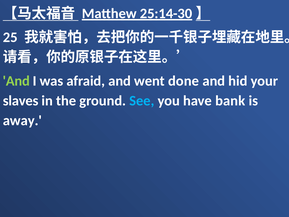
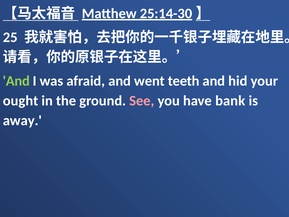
done: done -> teeth
slaves: slaves -> ought
See colour: light blue -> pink
